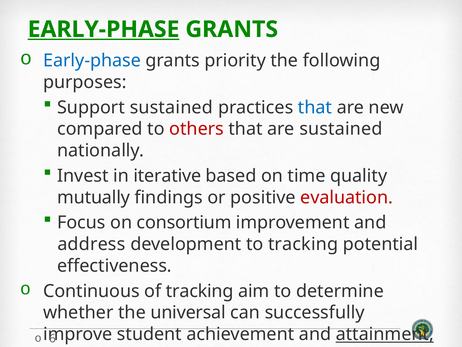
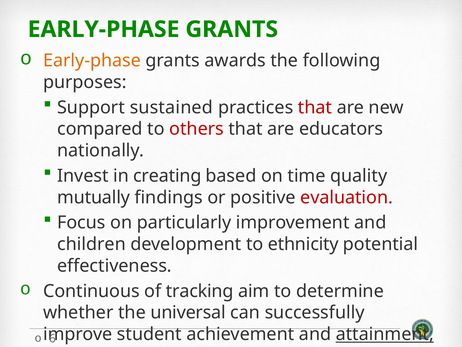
EARLY-PHASE at (104, 29) underline: present -> none
Early-phase at (92, 61) colour: blue -> orange
priority: priority -> awards
that at (315, 107) colour: blue -> red
are sustained: sustained -> educators
iterative: iterative -> creating
on consortium: consortium -> particularly
address: address -> children
to tracking: tracking -> ethnicity
